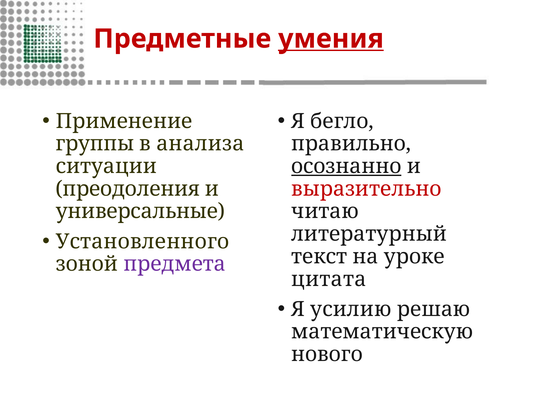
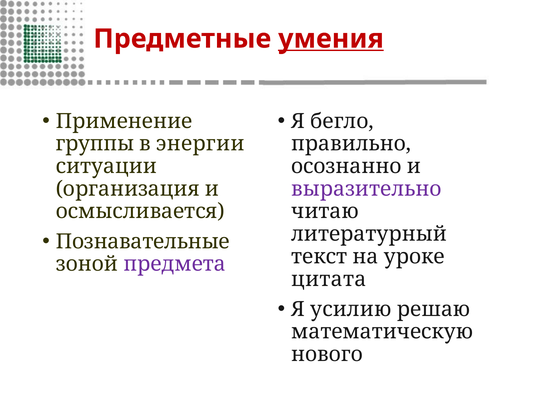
анализа: анализа -> энергии
осознанно underline: present -> none
преодоления: преодоления -> организация
выразительно colour: red -> purple
универсальные: универсальные -> осмысливается
Установленного: Установленного -> Познавательные
